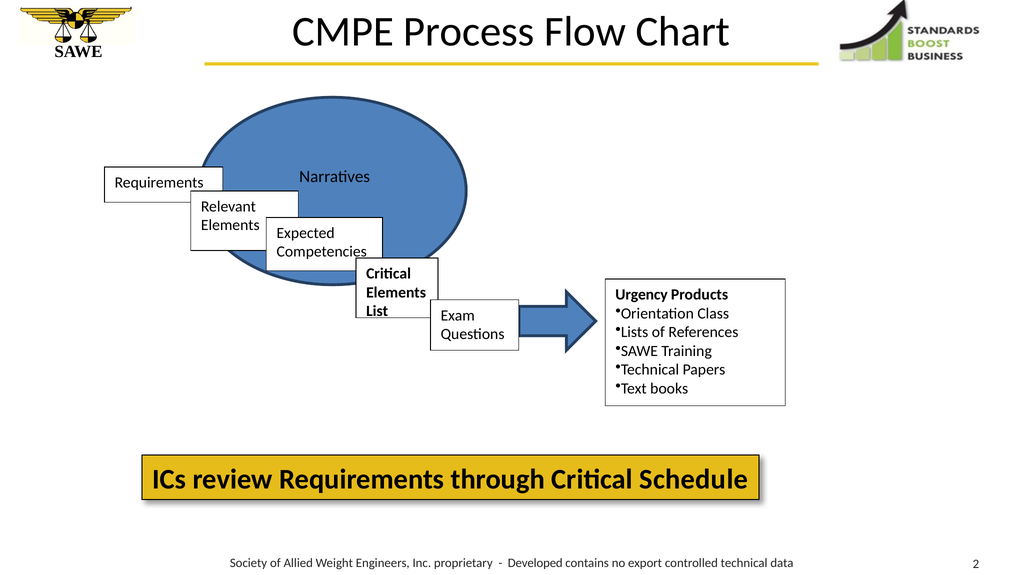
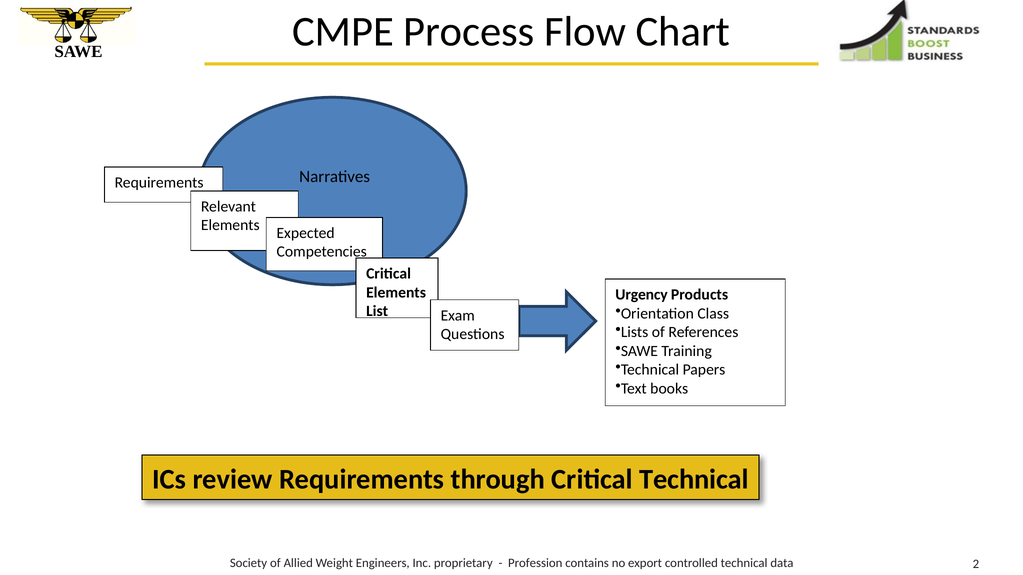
Critical Schedule: Schedule -> Technical
Developed: Developed -> Profession
